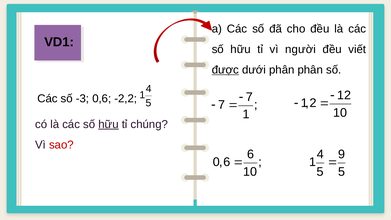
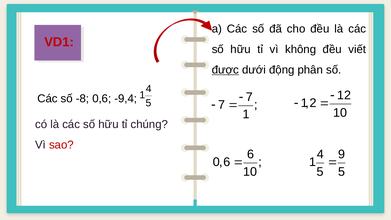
VD1 colour: black -> red
người: người -> không
dưới phân: phân -> động
-3: -3 -> -8
-2,2: -2,2 -> -9,4
hữu at (108, 124) underline: present -> none
